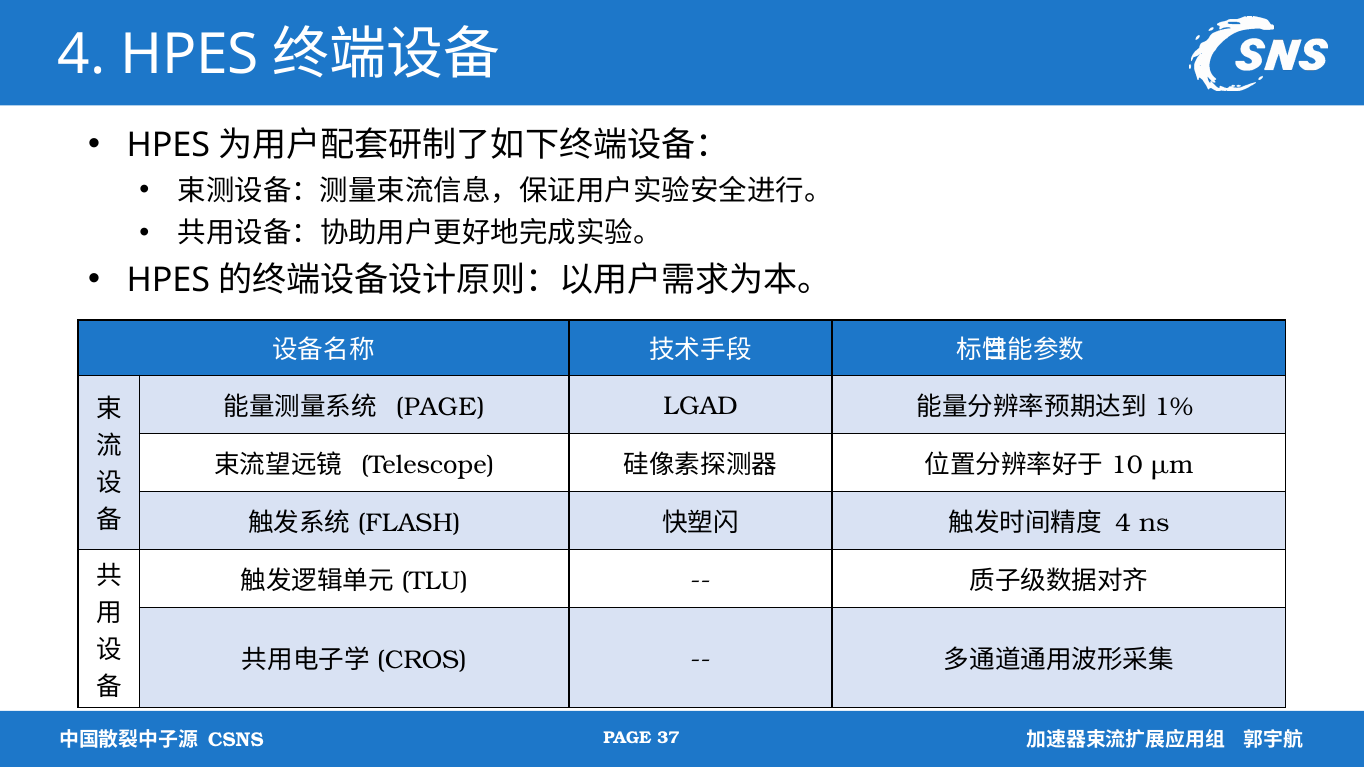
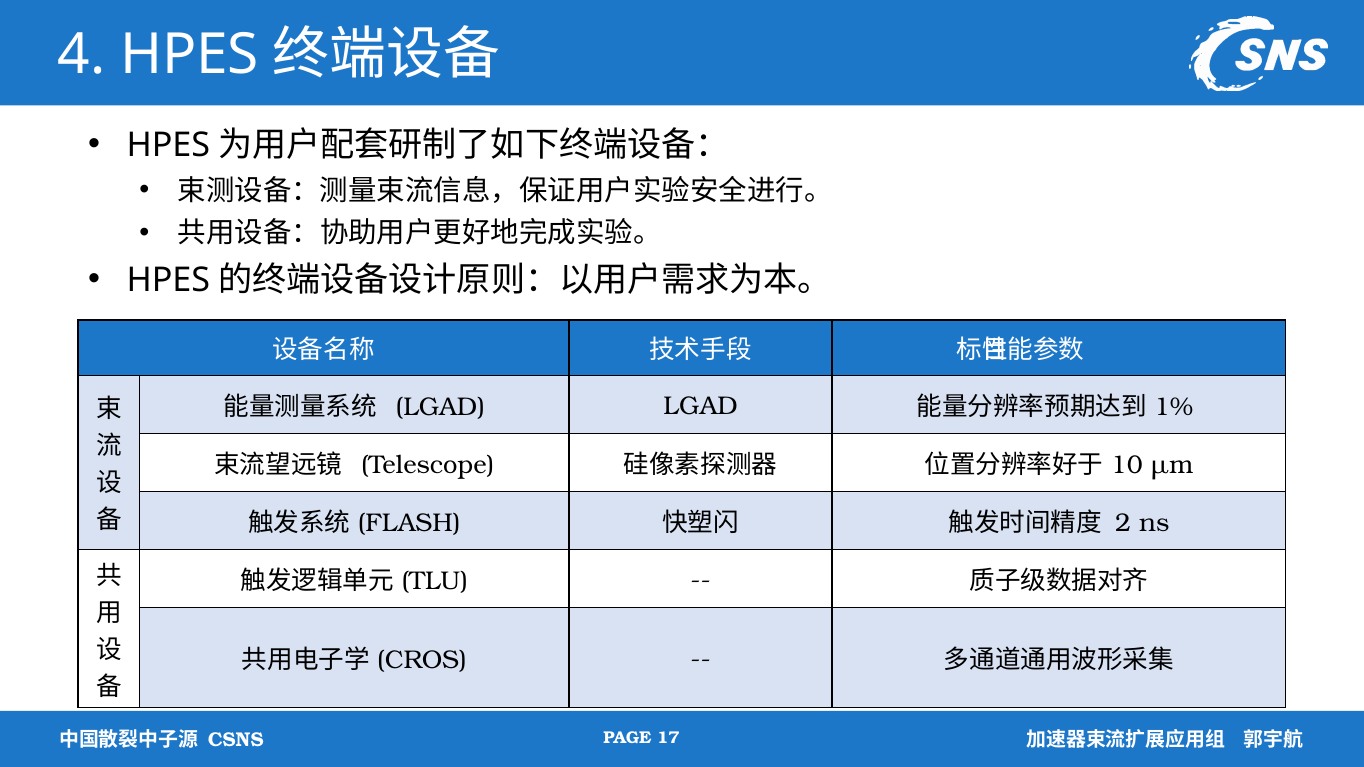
PAGE at (440, 407): PAGE -> LGAD
4 at (1123, 523): 4 -> 2
37: 37 -> 17
